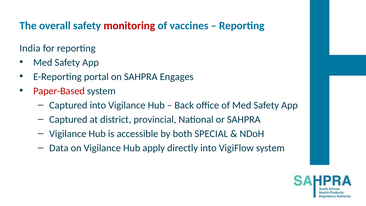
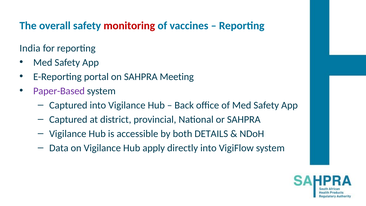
Engages: Engages -> Meeting
Paper-Based colour: red -> purple
SPECIAL: SPECIAL -> DETAILS
